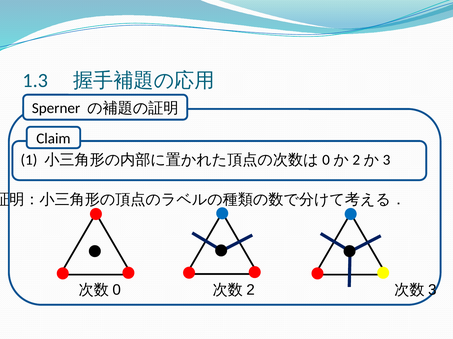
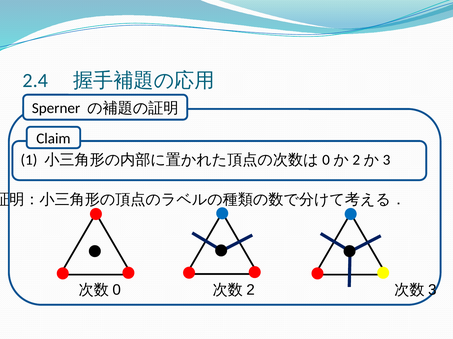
1.3: 1.3 -> 2.4
